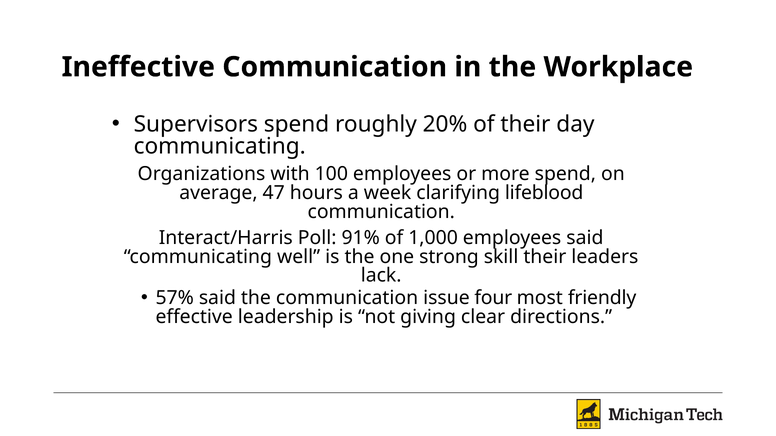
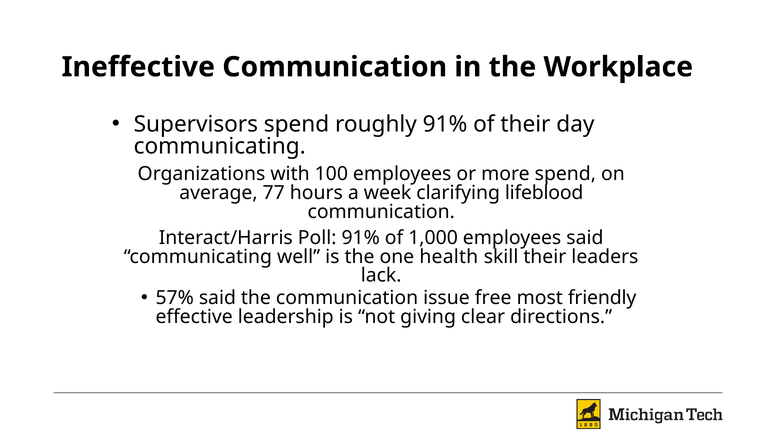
roughly 20%: 20% -> 91%
47: 47 -> 77
strong: strong -> health
four: four -> free
